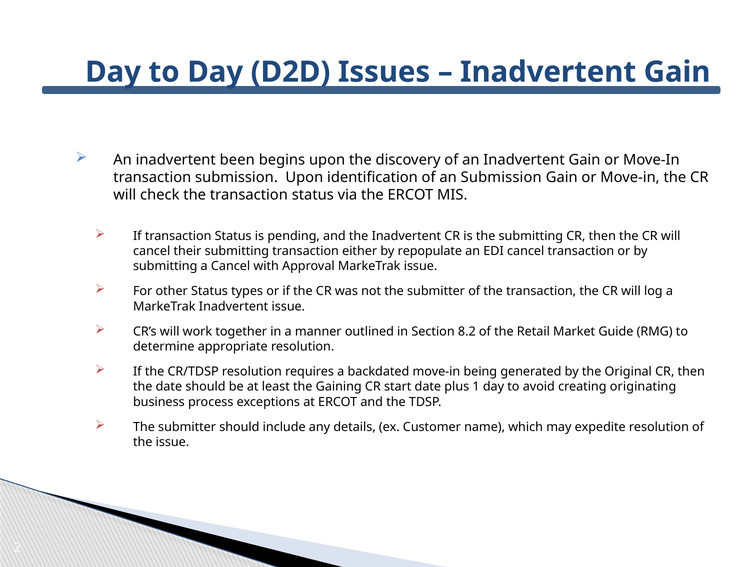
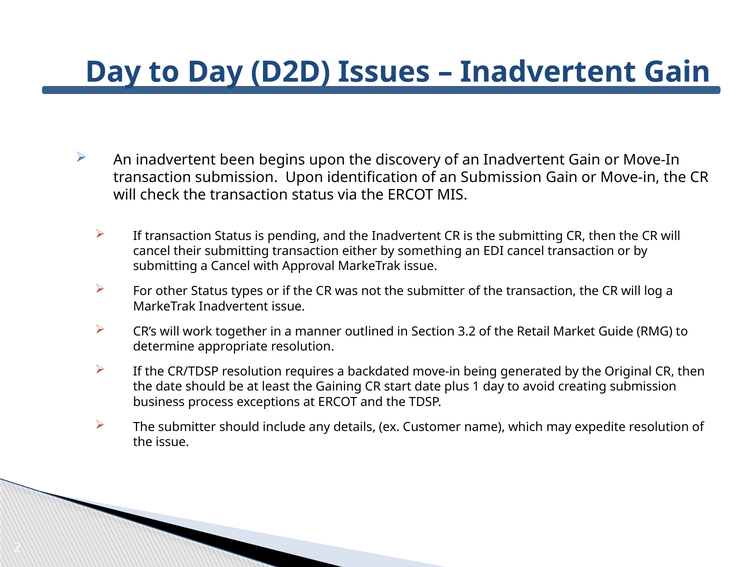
repopulate: repopulate -> something
8.2: 8.2 -> 3.2
creating originating: originating -> submission
